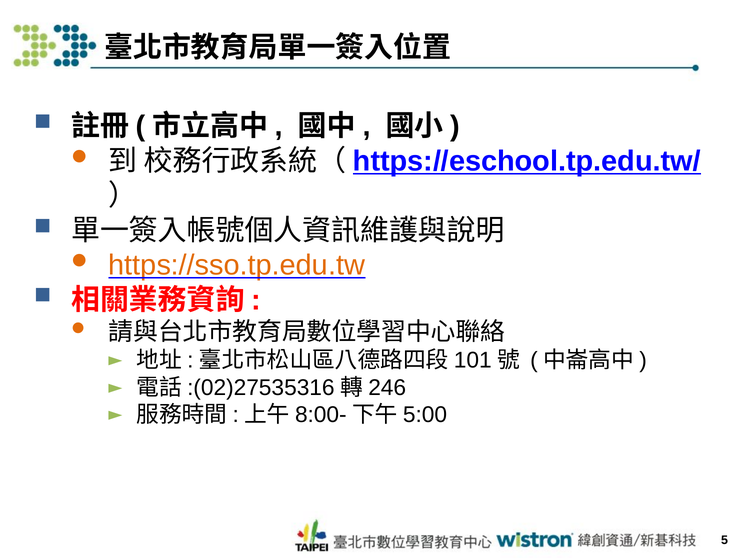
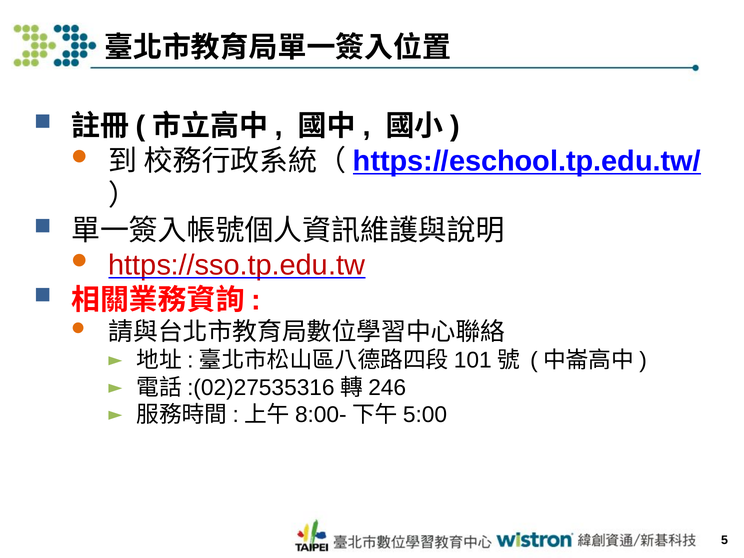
https://sso.tp.edu.tw colour: orange -> red
